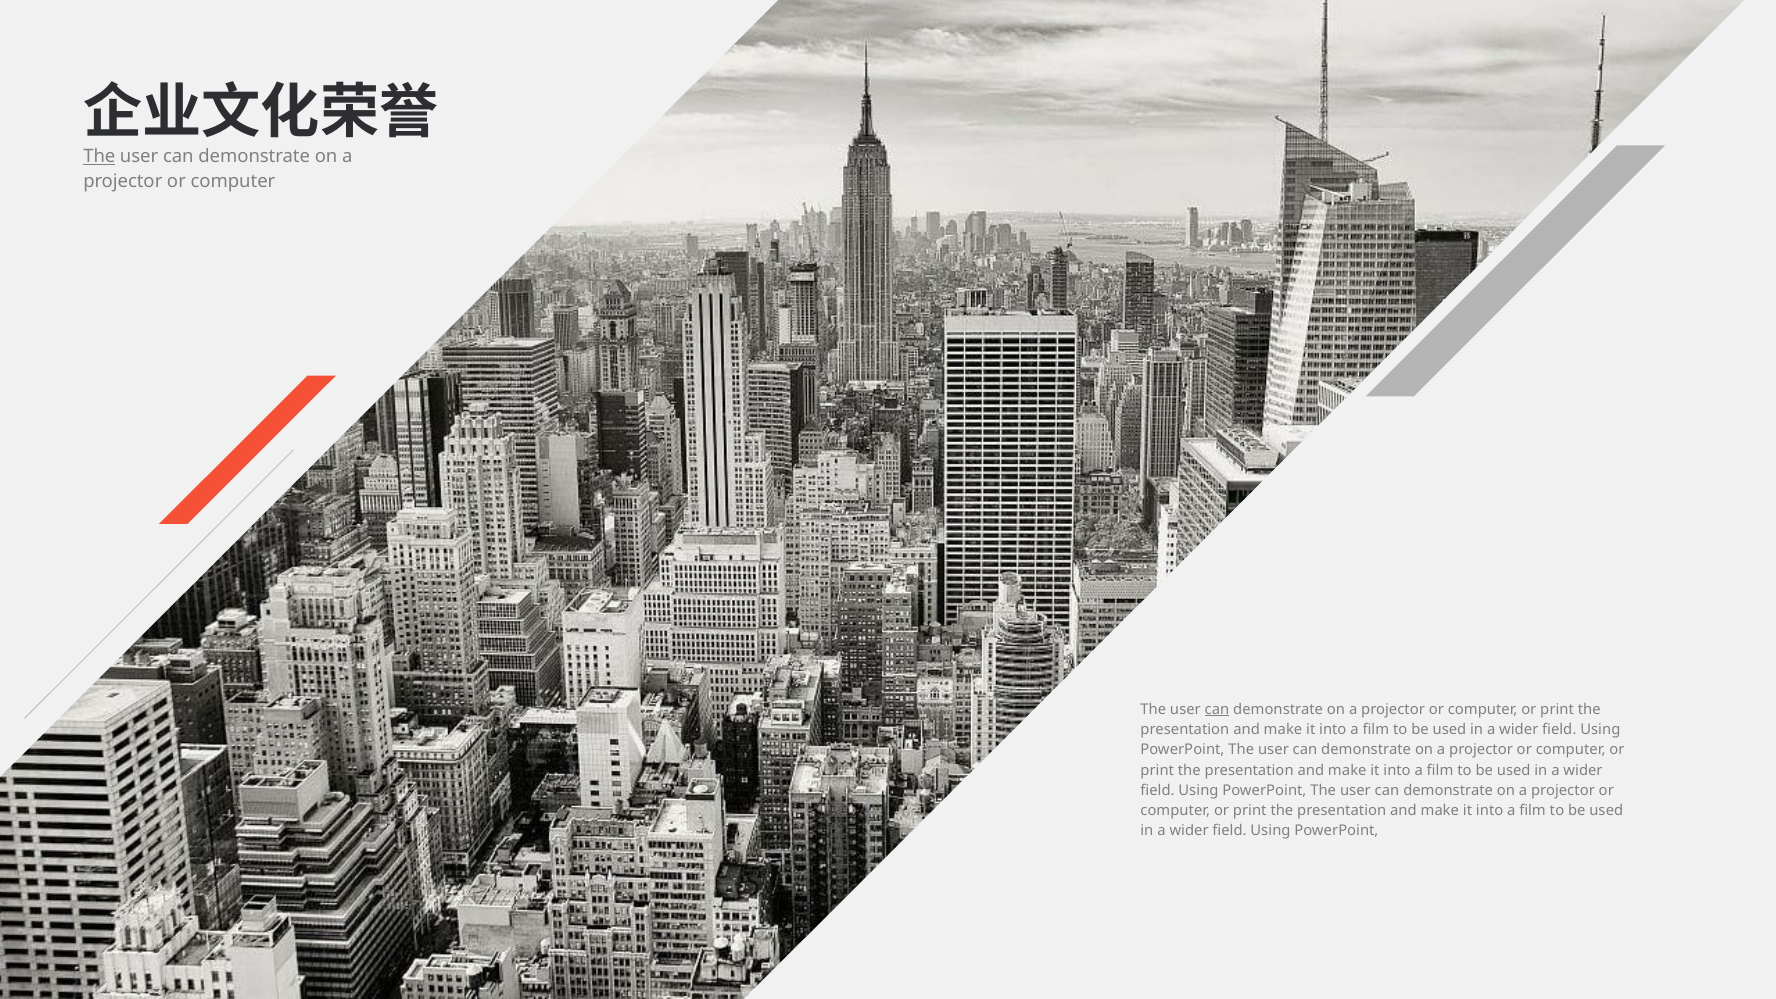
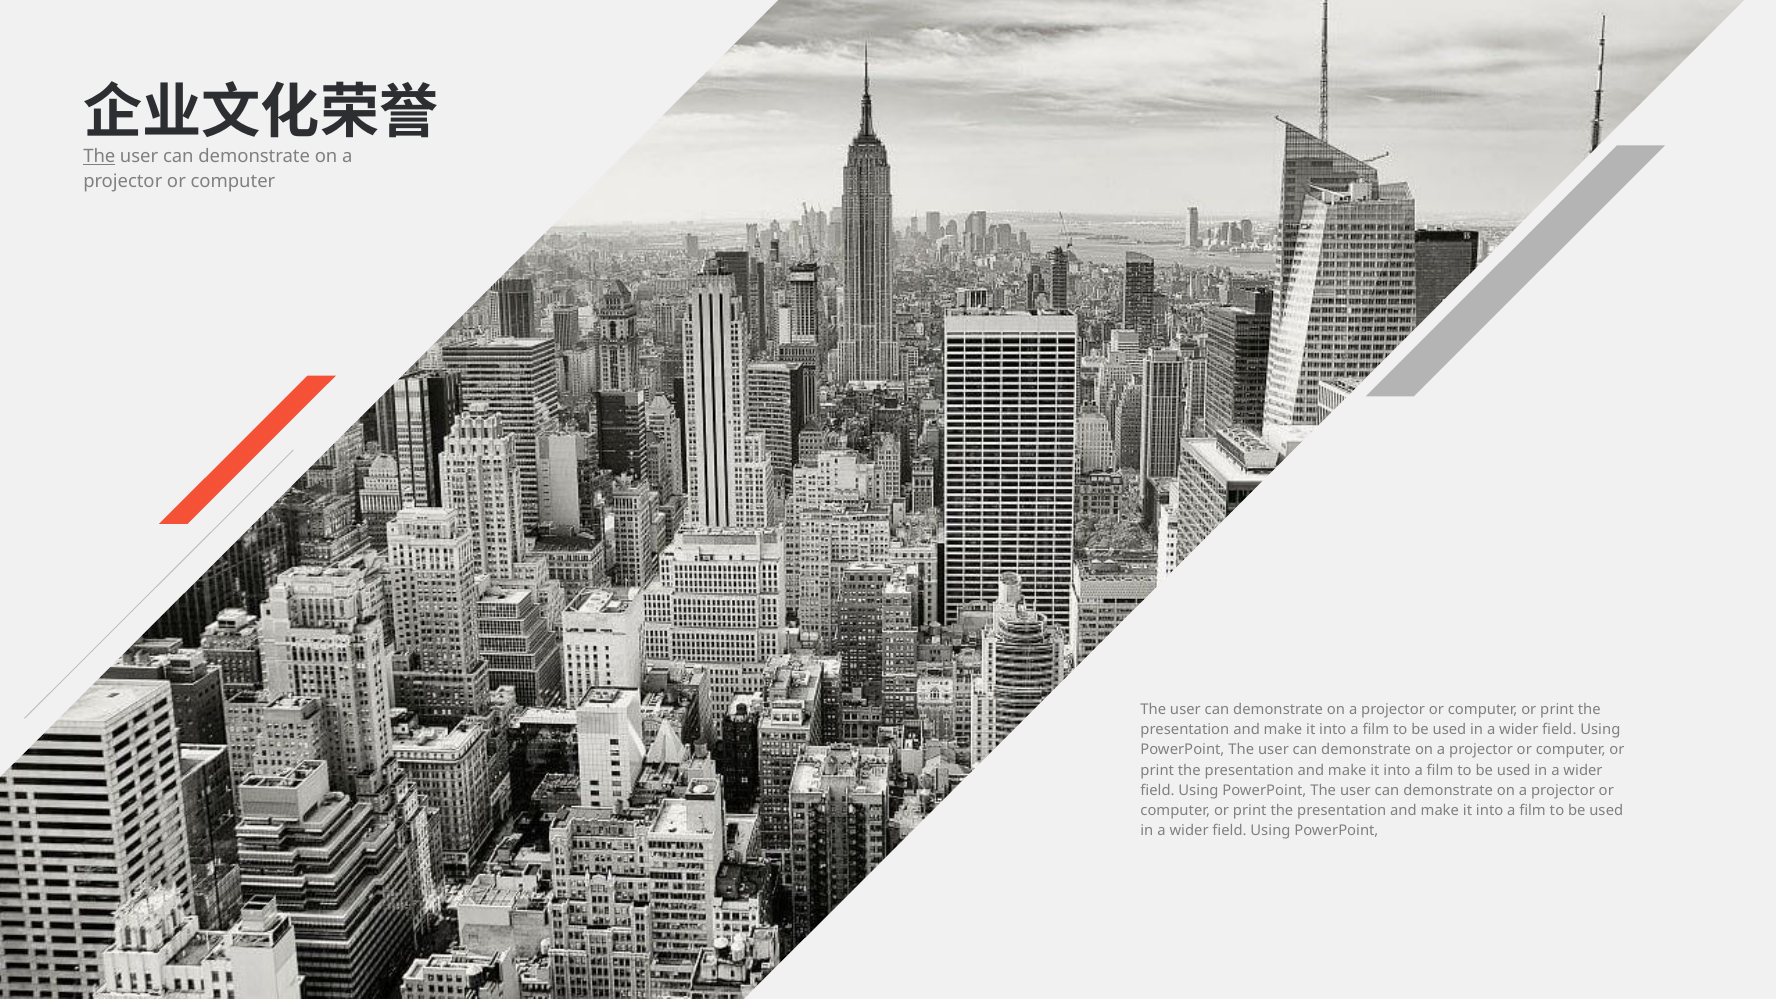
can at (1217, 710) underline: present -> none
